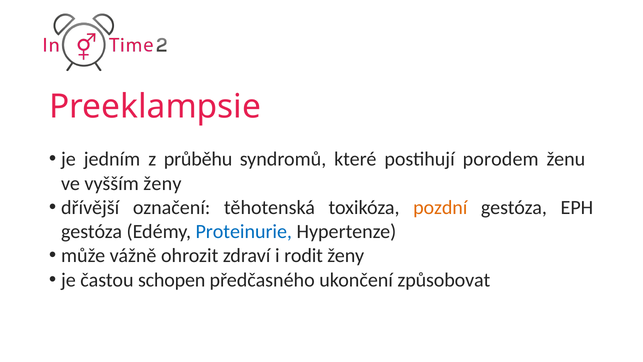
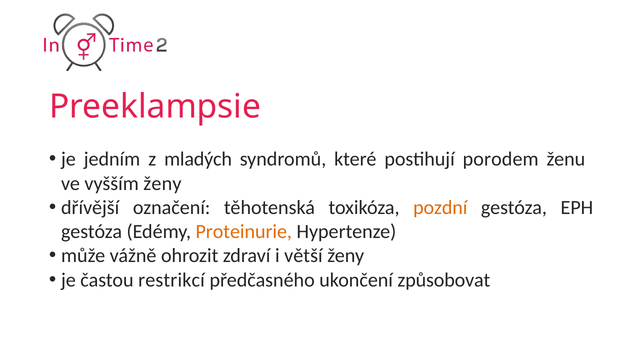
průběhu: průběhu -> mladých
Proteinurie colour: blue -> orange
rodit: rodit -> větší
schopen: schopen -> restrikcí
